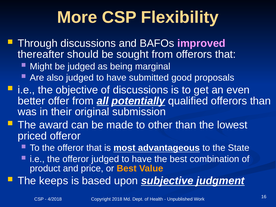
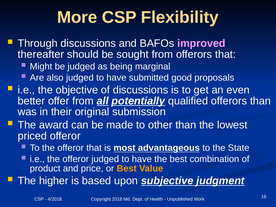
keeps: keeps -> higher
